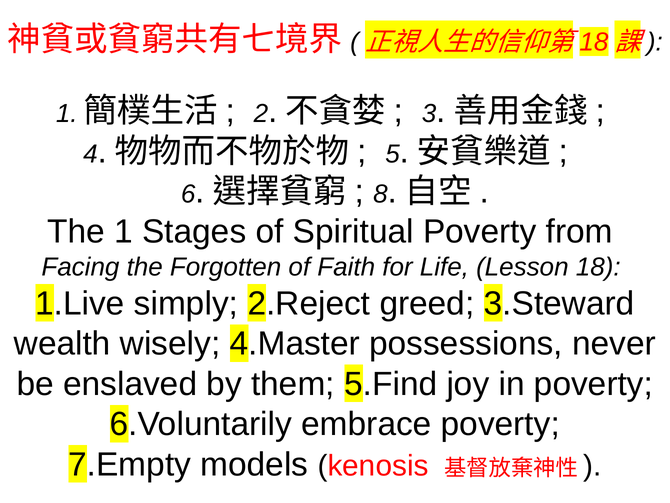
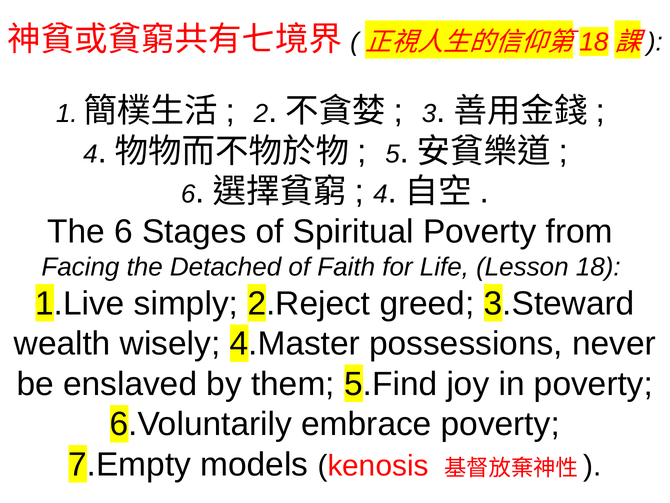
8 at (380, 194): 8 -> 4
The 1: 1 -> 6
Forgotten: Forgotten -> Detached
